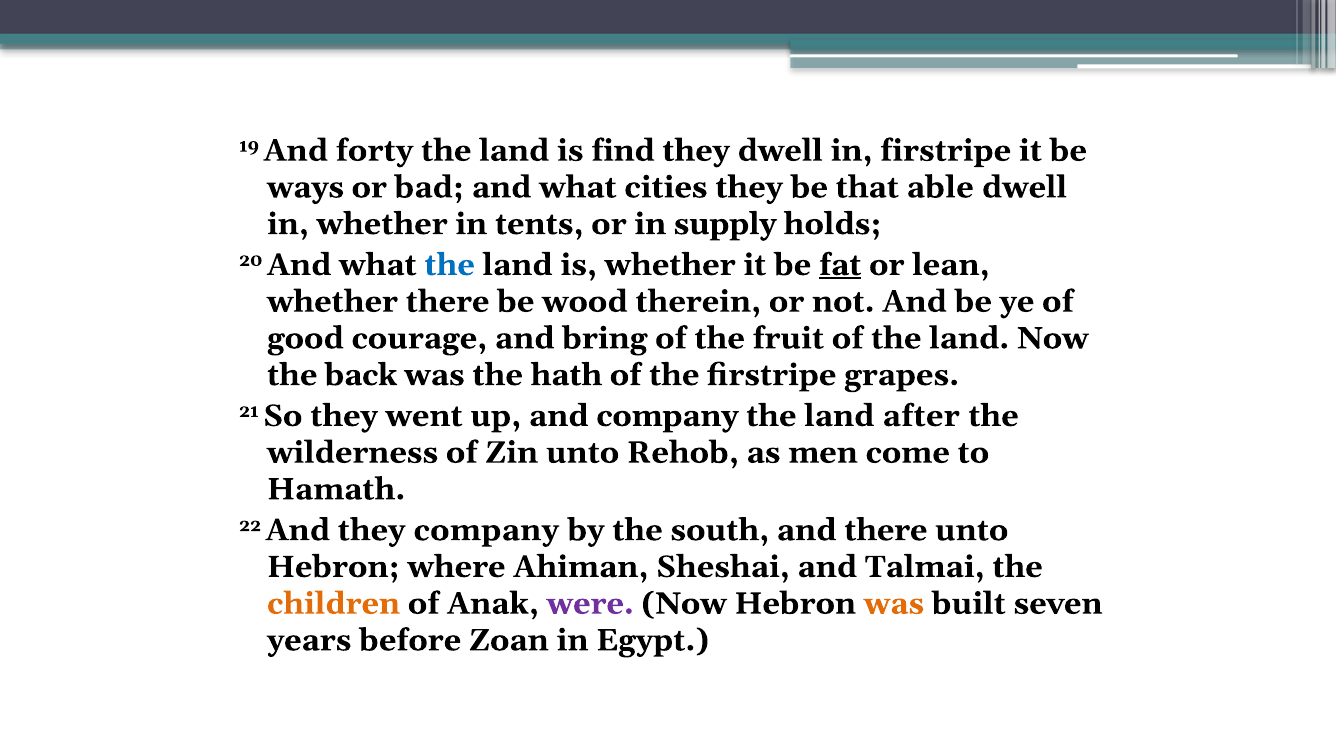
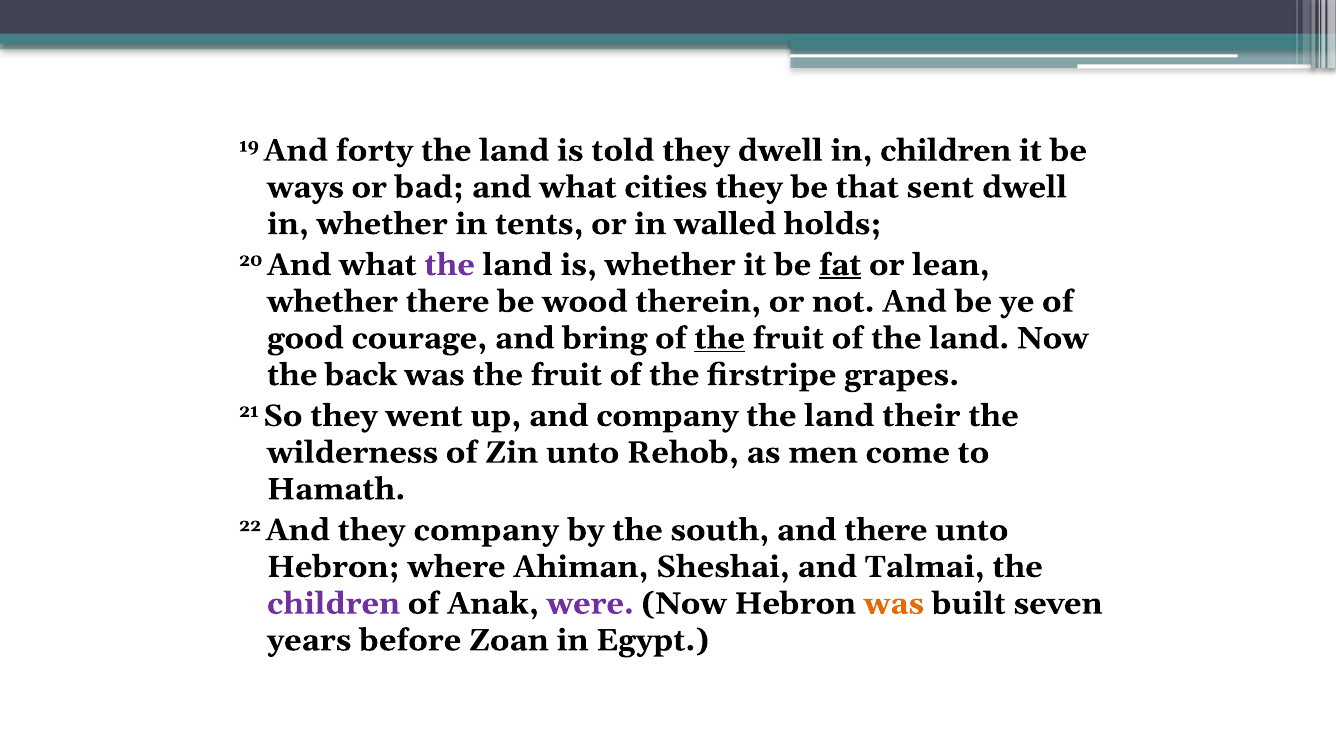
find: find -> told
in firstripe: firstripe -> children
able: able -> sent
supply: supply -> walled
the at (450, 265) colour: blue -> purple
the at (720, 339) underline: none -> present
was the hath: hath -> fruit
after: after -> their
children at (334, 604) colour: orange -> purple
